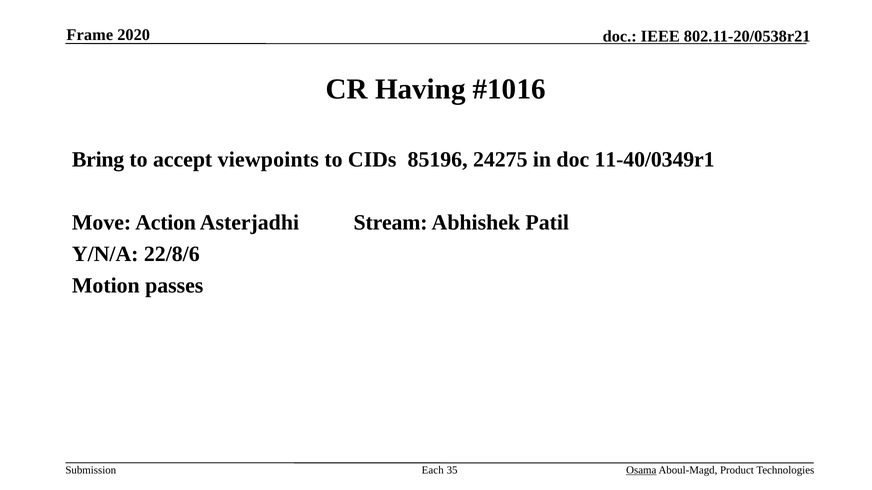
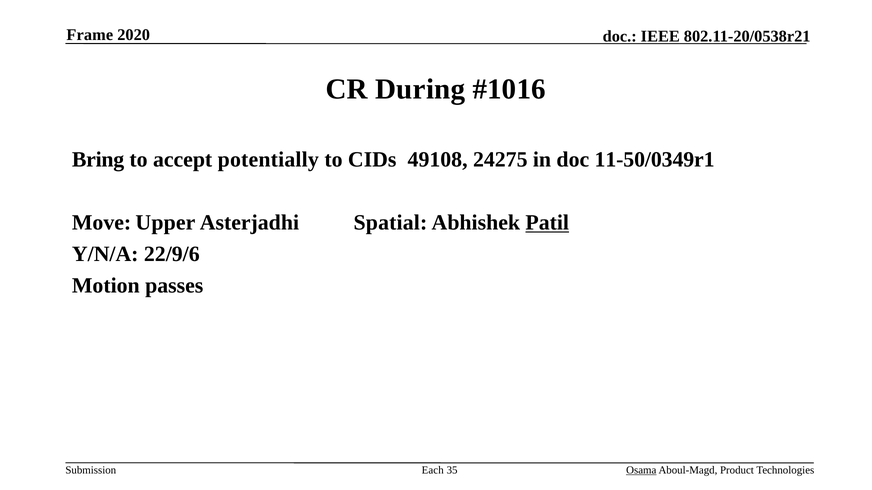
Having: Having -> During
viewpoints: viewpoints -> potentially
85196: 85196 -> 49108
11-40/0349r1: 11-40/0349r1 -> 11-50/0349r1
Action: Action -> Upper
Stream: Stream -> Spatial
Patil underline: none -> present
22/8/6: 22/8/6 -> 22/9/6
